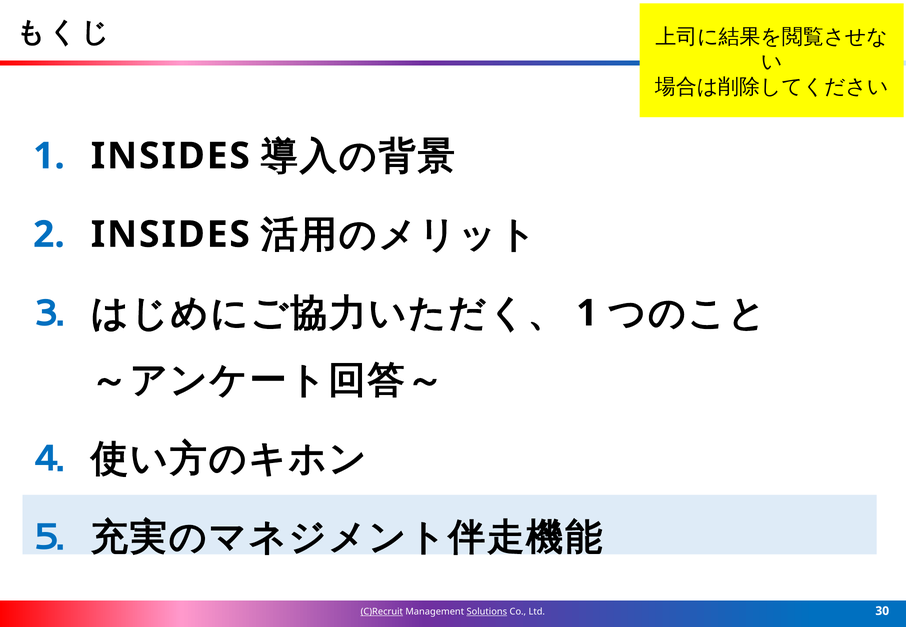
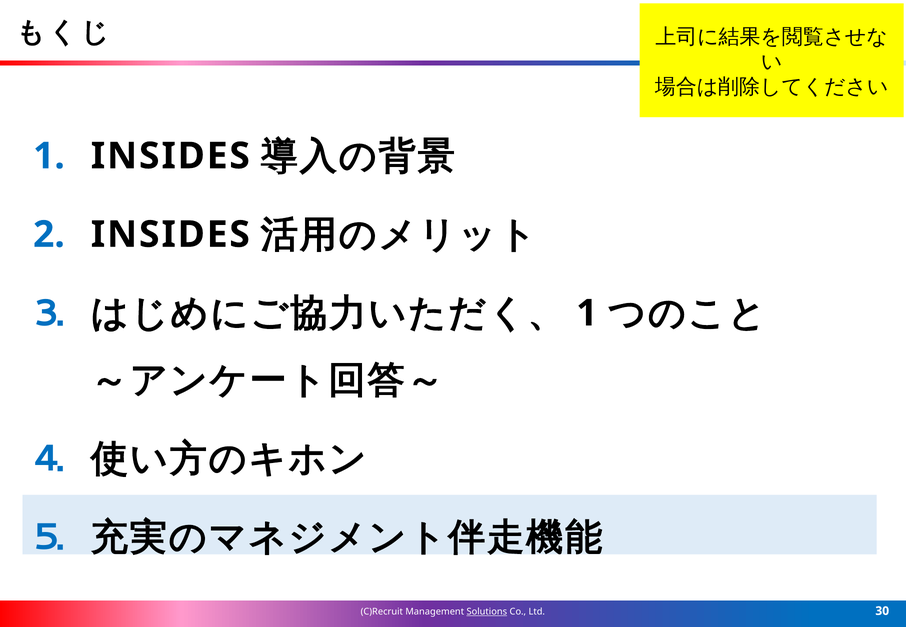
C)Recruit underline: present -> none
